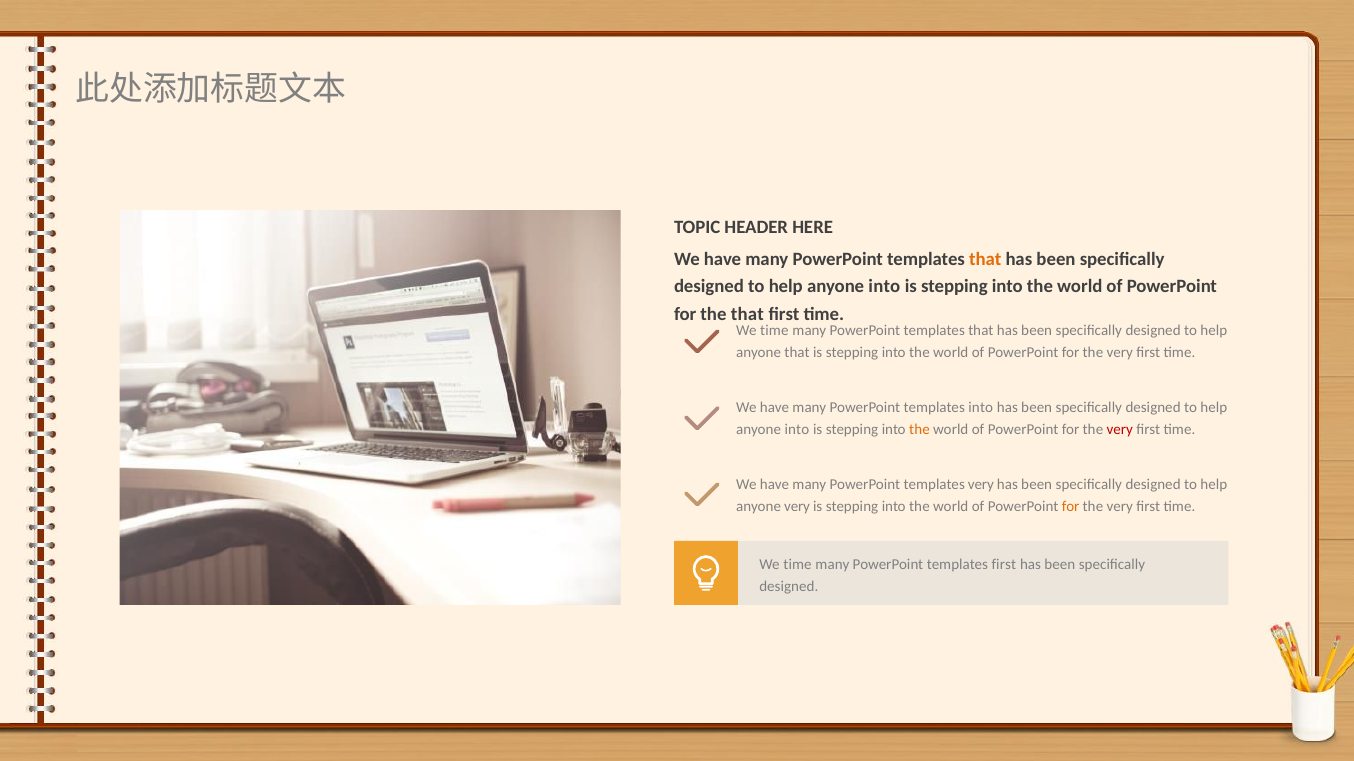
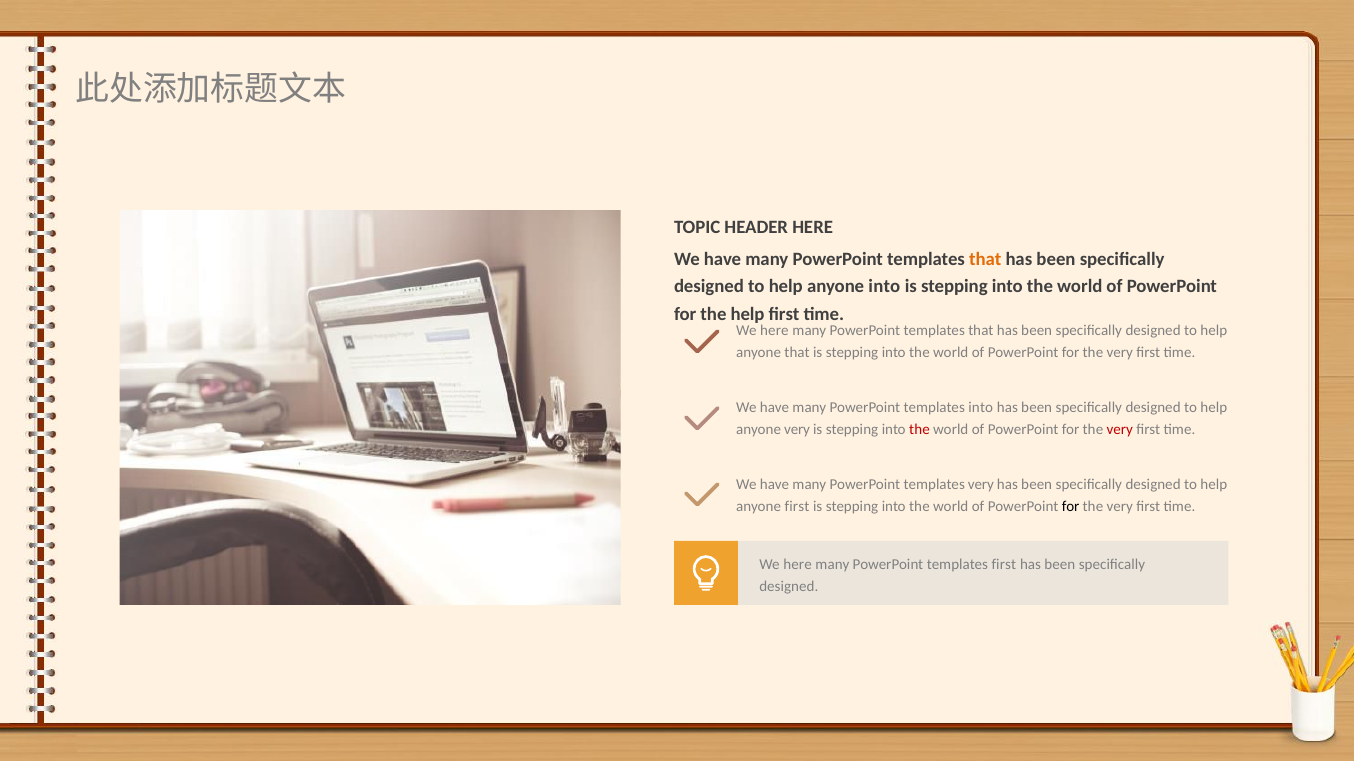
the that: that -> help
time at (774, 331): time -> here
into at (797, 430): into -> very
the at (919, 430) colour: orange -> red
anyone very: very -> first
for at (1071, 507) colour: orange -> black
time at (798, 565): time -> here
